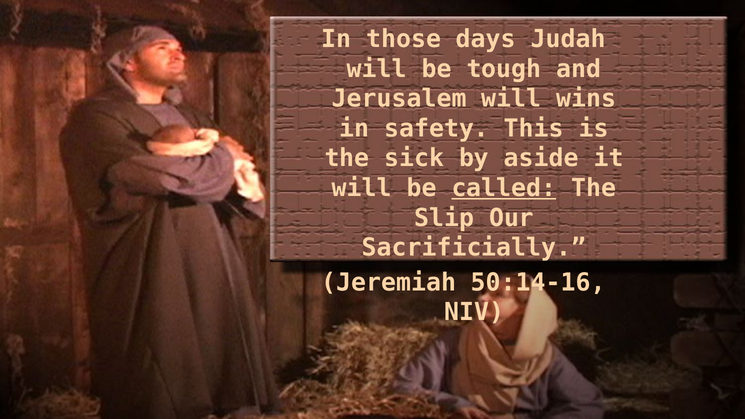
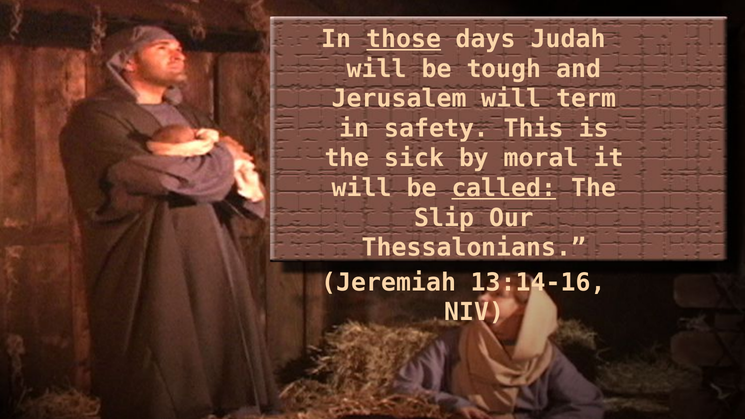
those underline: none -> present
wins: wins -> term
aside: aside -> moral
Sacrificially: Sacrificially -> Thessalonians
50:14-16: 50:14-16 -> 13:14-16
